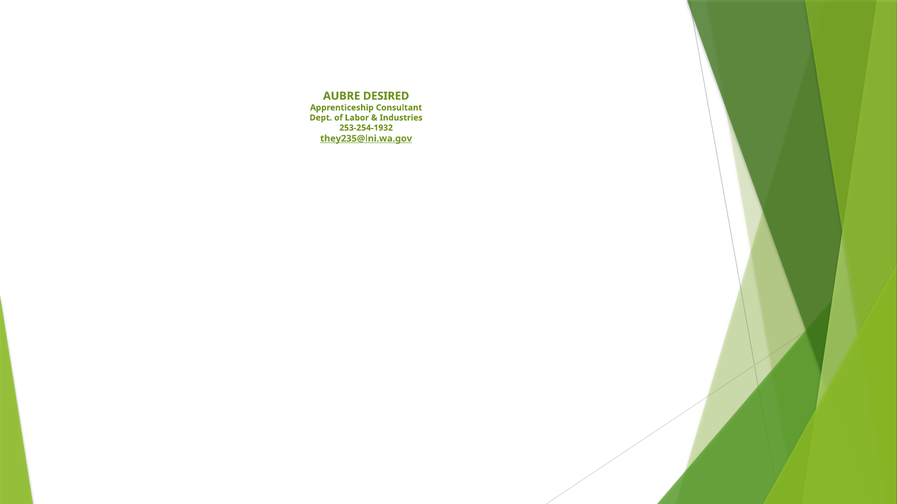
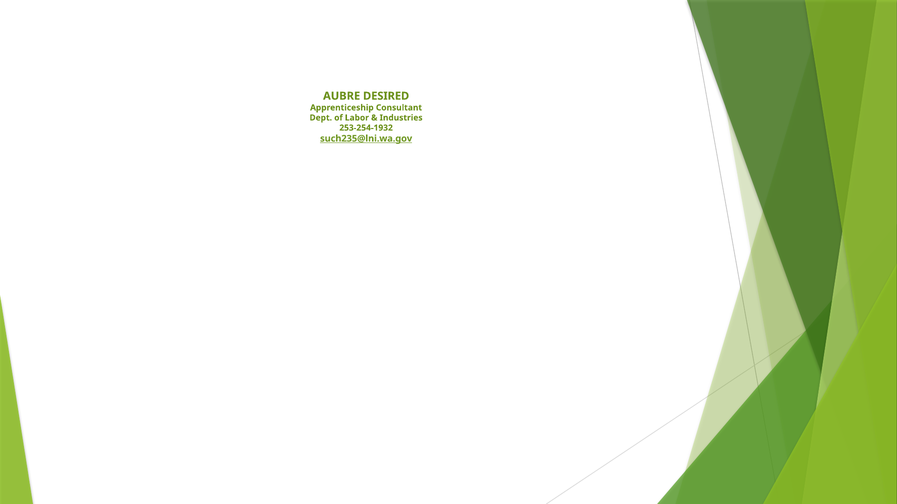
they235@lni.wa.gov: they235@lni.wa.gov -> such235@lni.wa.gov
